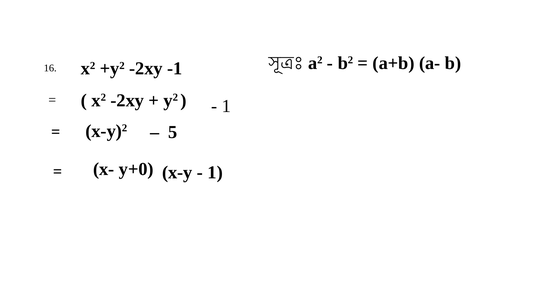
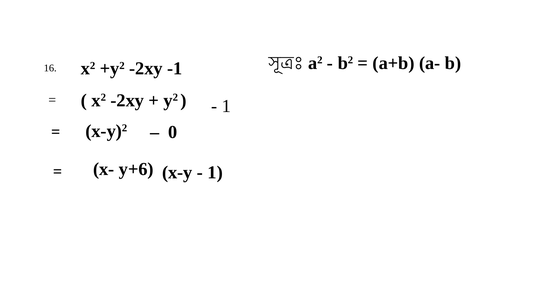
5: 5 -> 0
y+0: y+0 -> y+6
